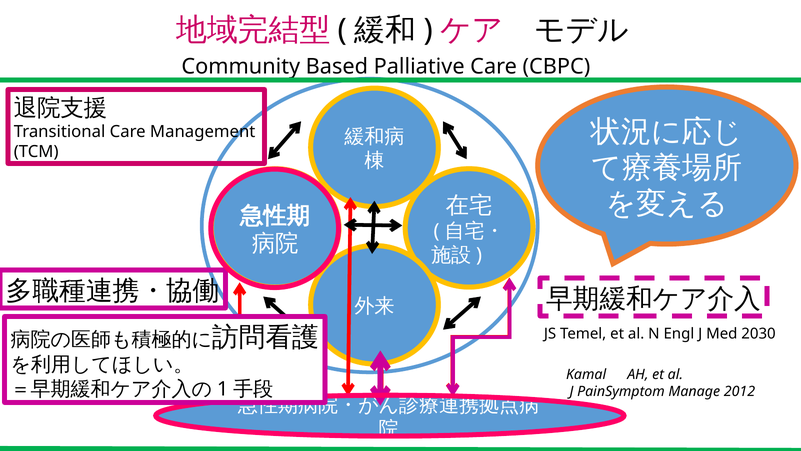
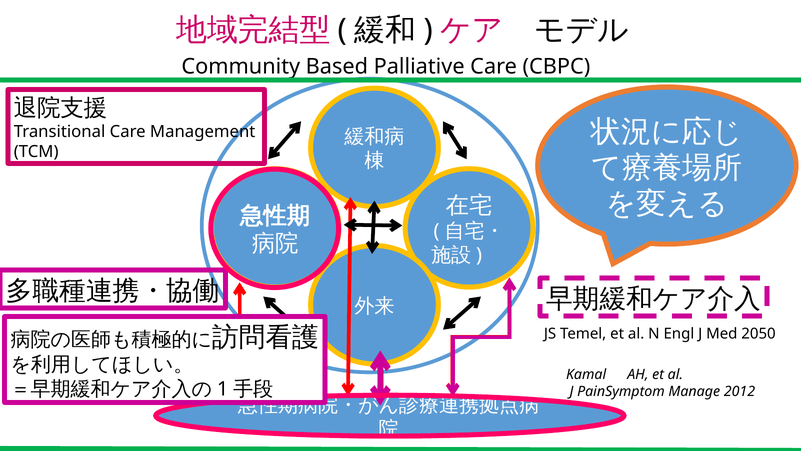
2030: 2030 -> 2050
